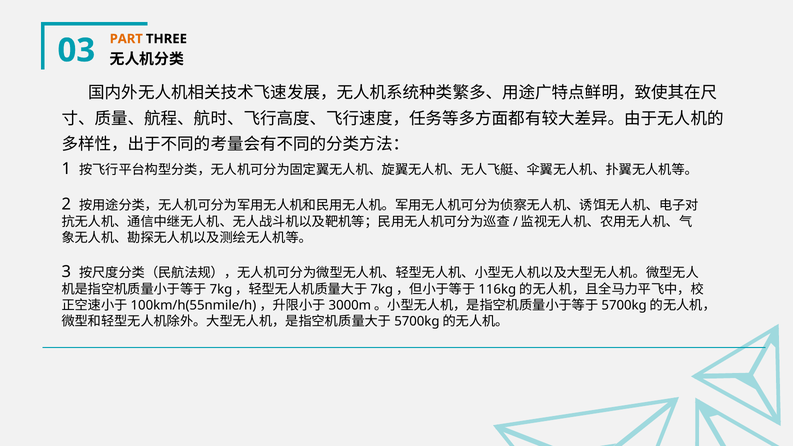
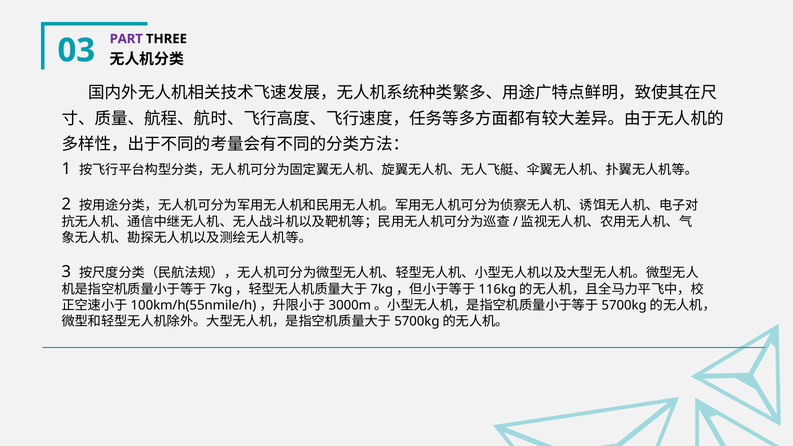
PART colour: orange -> purple
